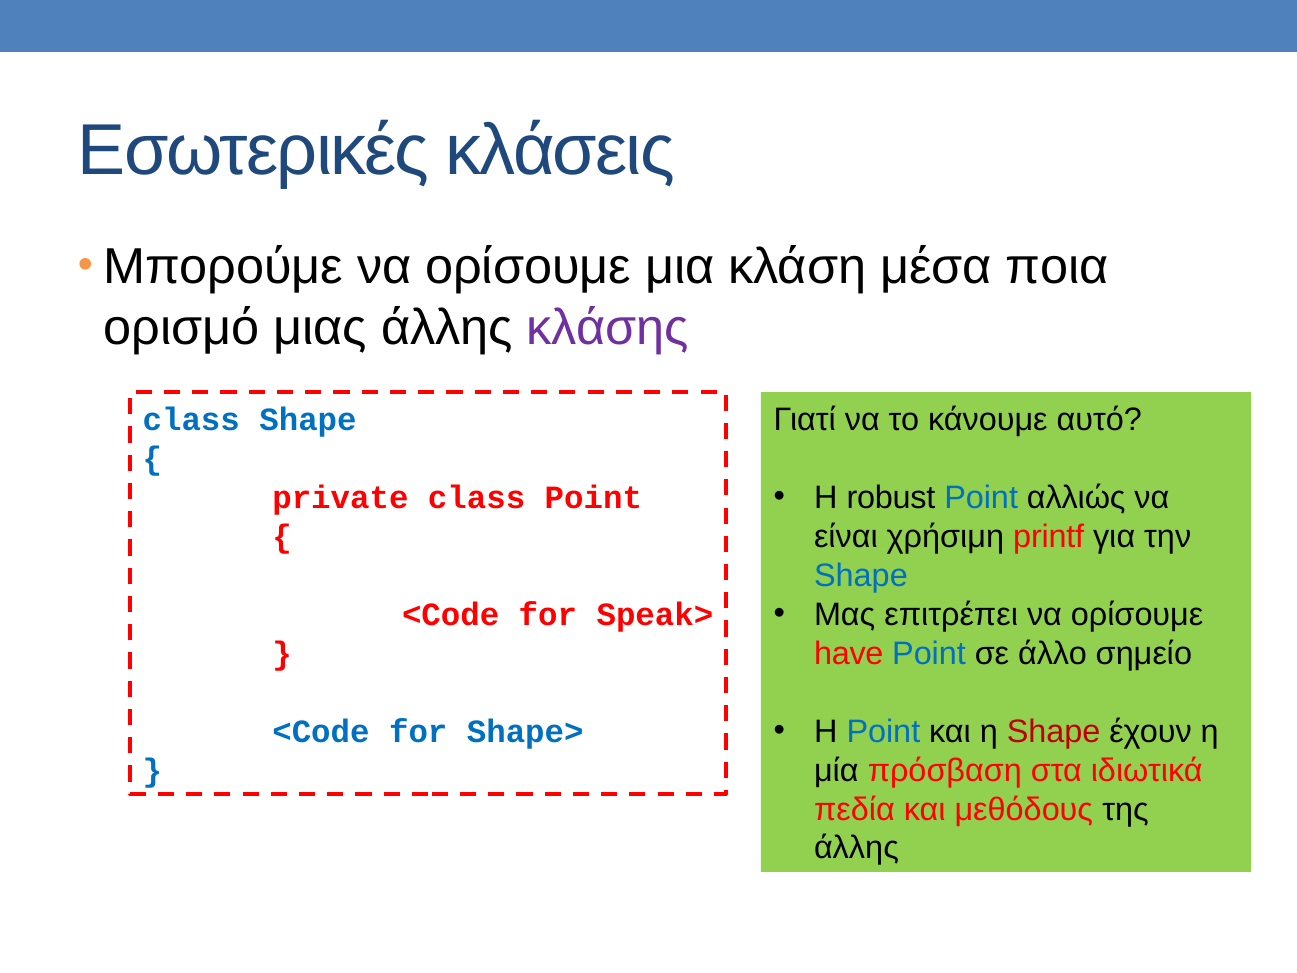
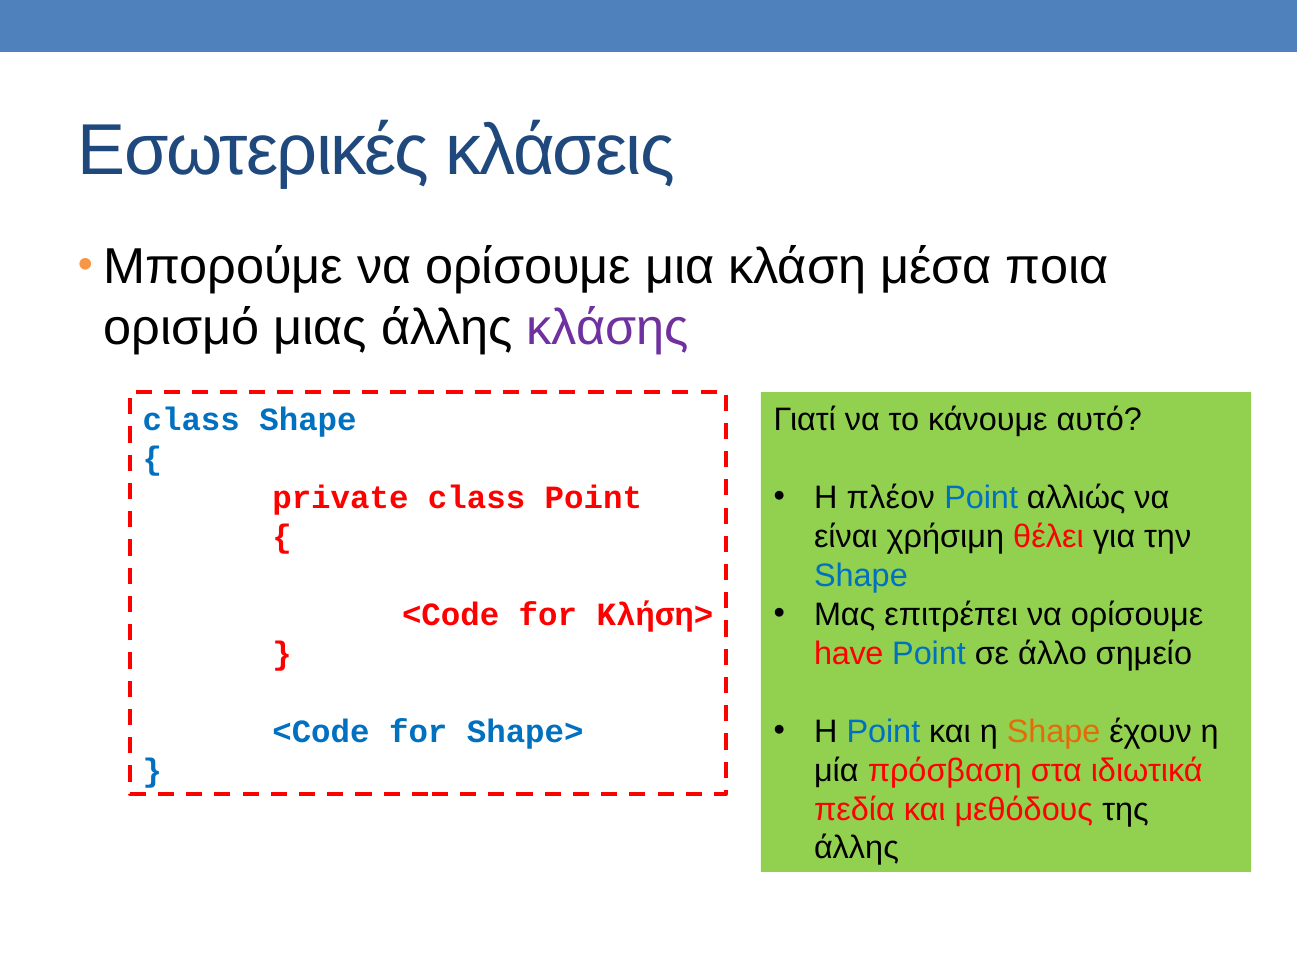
robust: robust -> πλέον
printf: printf -> θέλει
Speak>: Speak> -> Κλήση>
Shape at (1054, 731) colour: red -> orange
